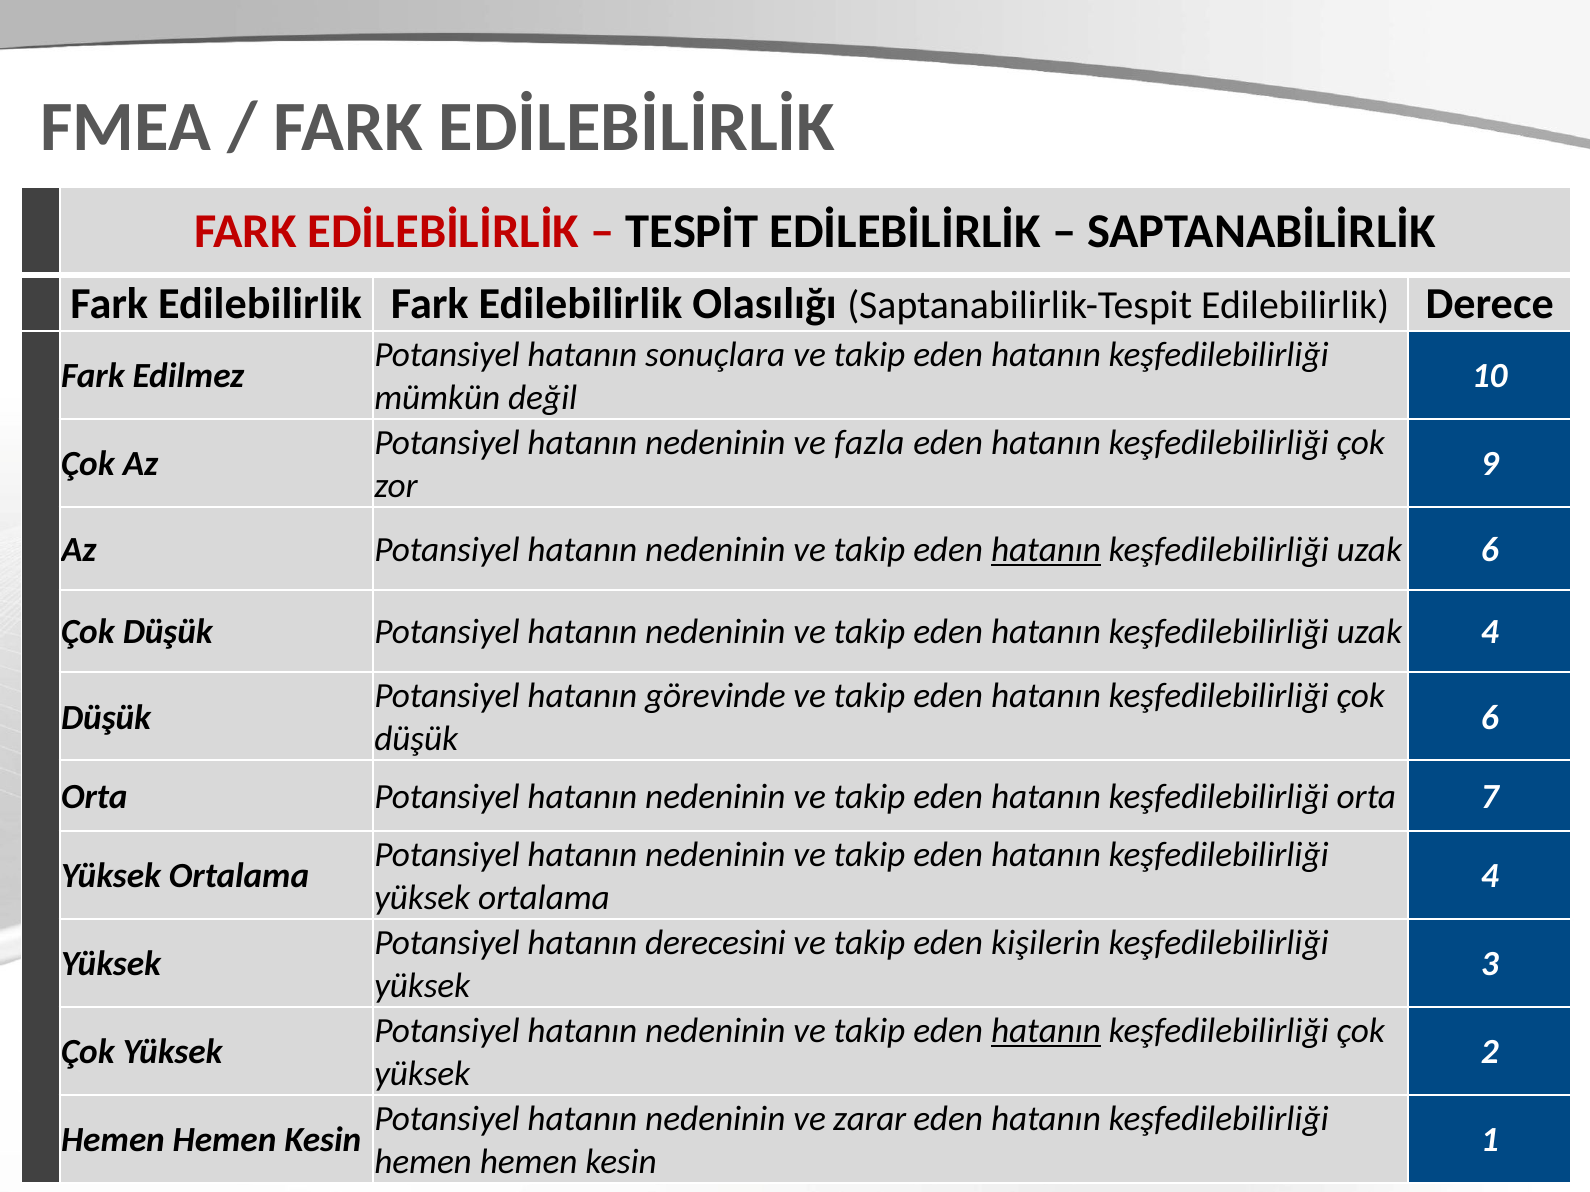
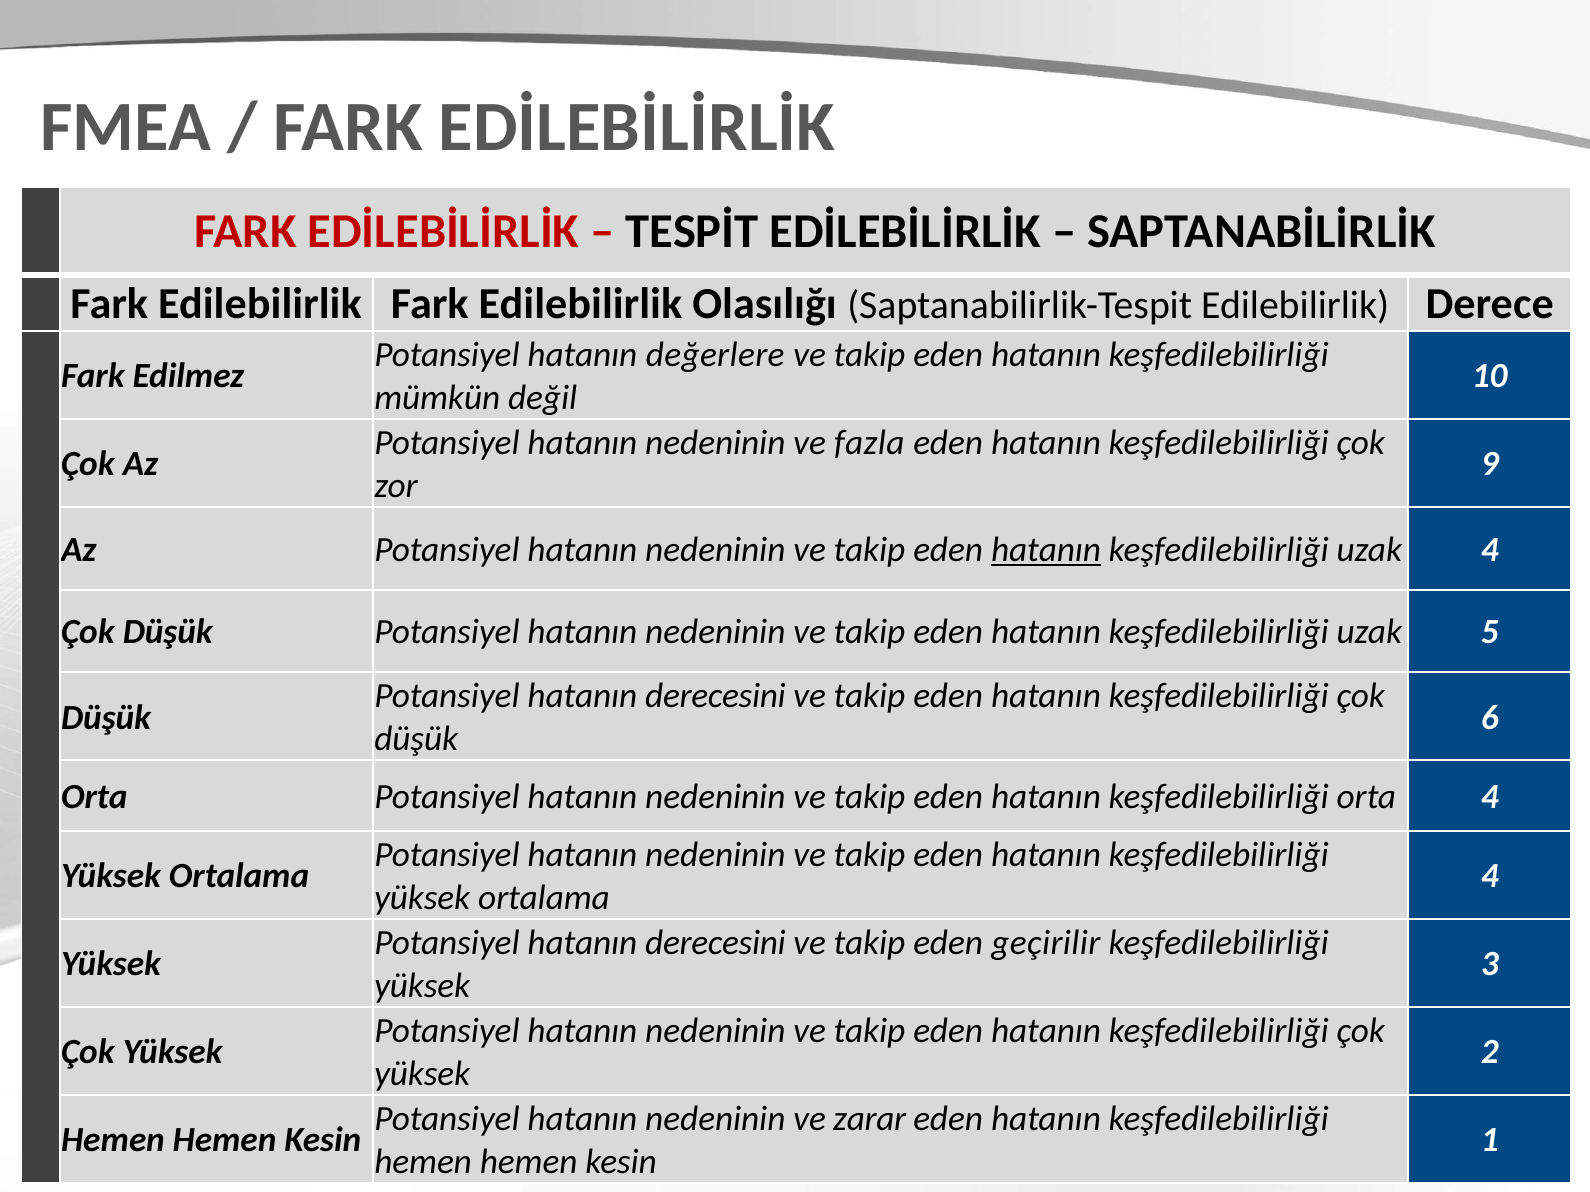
sonuçlara: sonuçlara -> değerlere
uzak 6: 6 -> 4
uzak 4: 4 -> 5
görevinde at (715, 696): görevinde -> derecesini
orta 7: 7 -> 4
kişilerin: kişilerin -> geçirilir
hatanın at (1046, 1031) underline: present -> none
